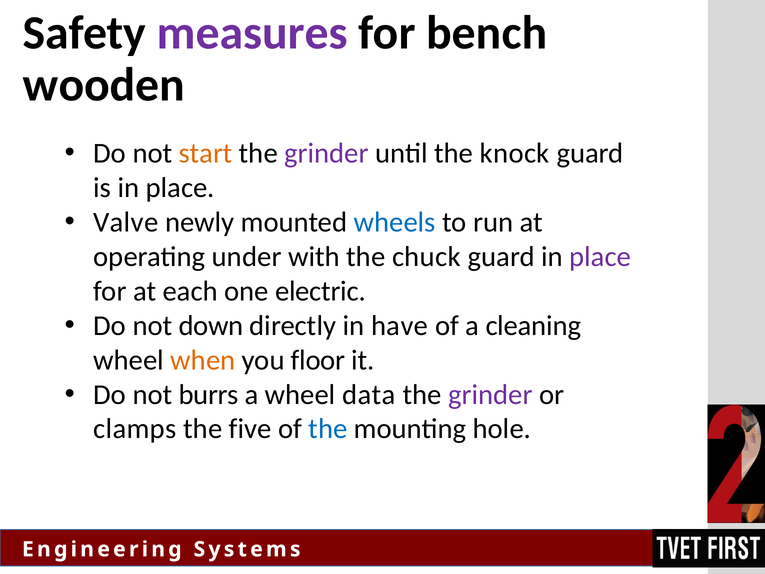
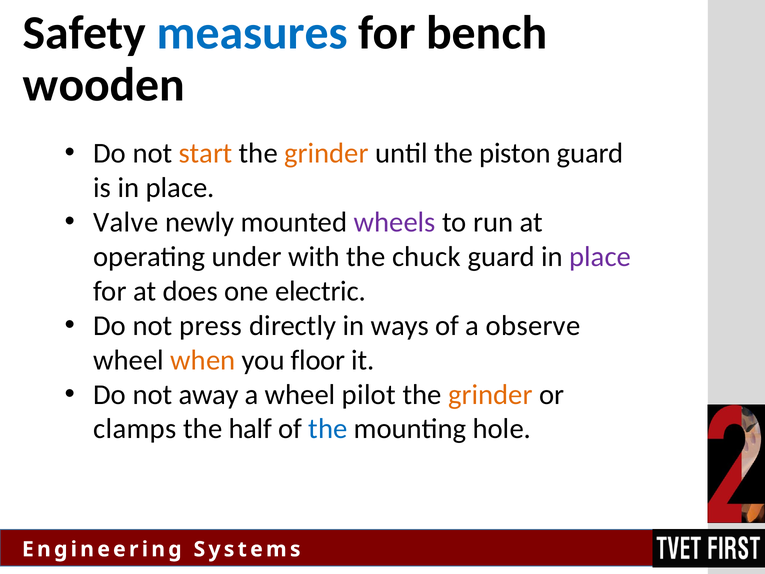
measures colour: purple -> blue
grinder at (326, 153) colour: purple -> orange
knock: knock -> piston
wheels colour: blue -> purple
each: each -> does
down: down -> press
have: have -> ways
cleaning: cleaning -> observe
burrs: burrs -> away
data: data -> pilot
grinder at (490, 394) colour: purple -> orange
five: five -> half
